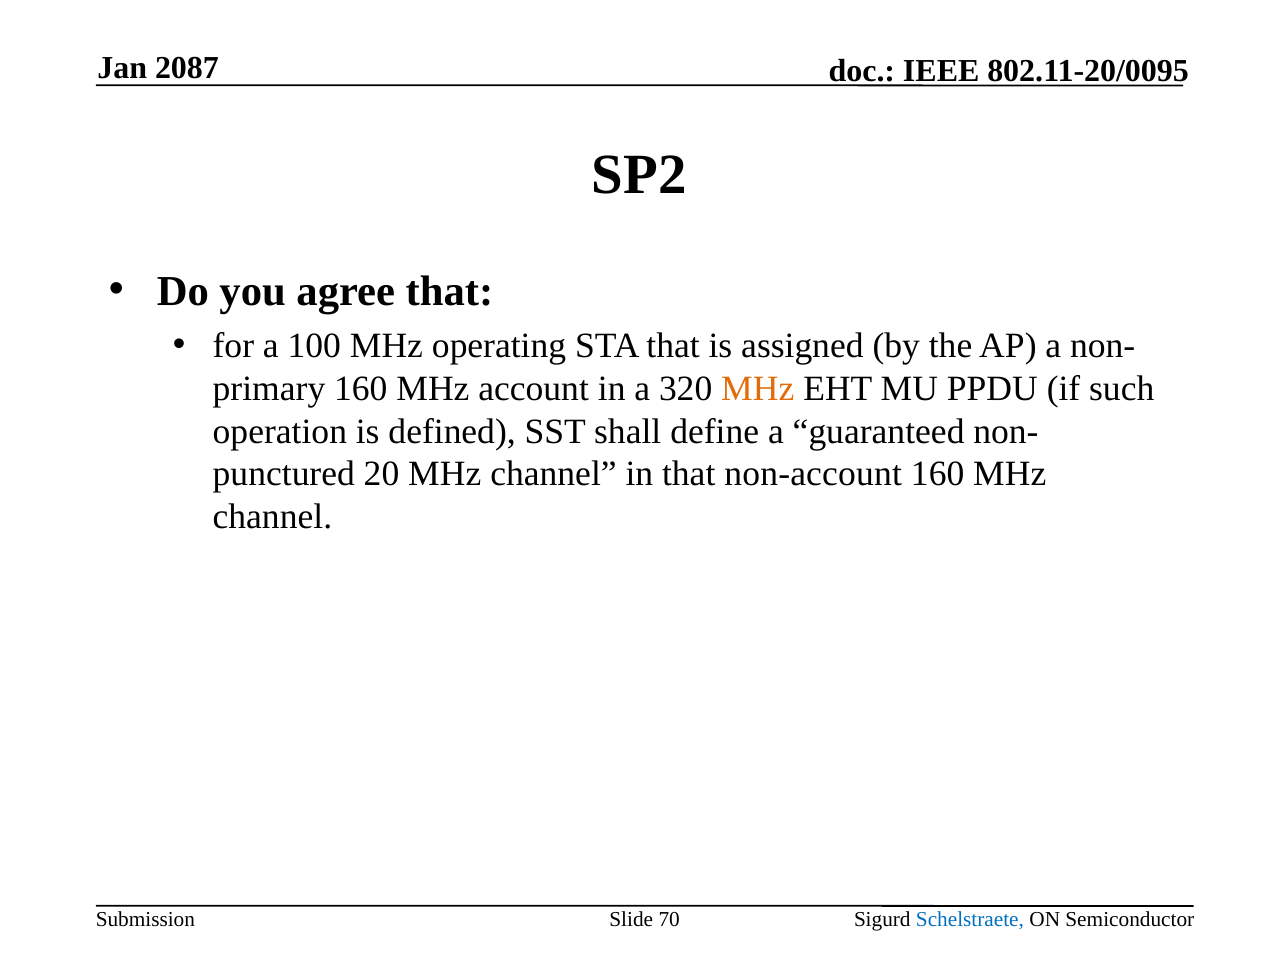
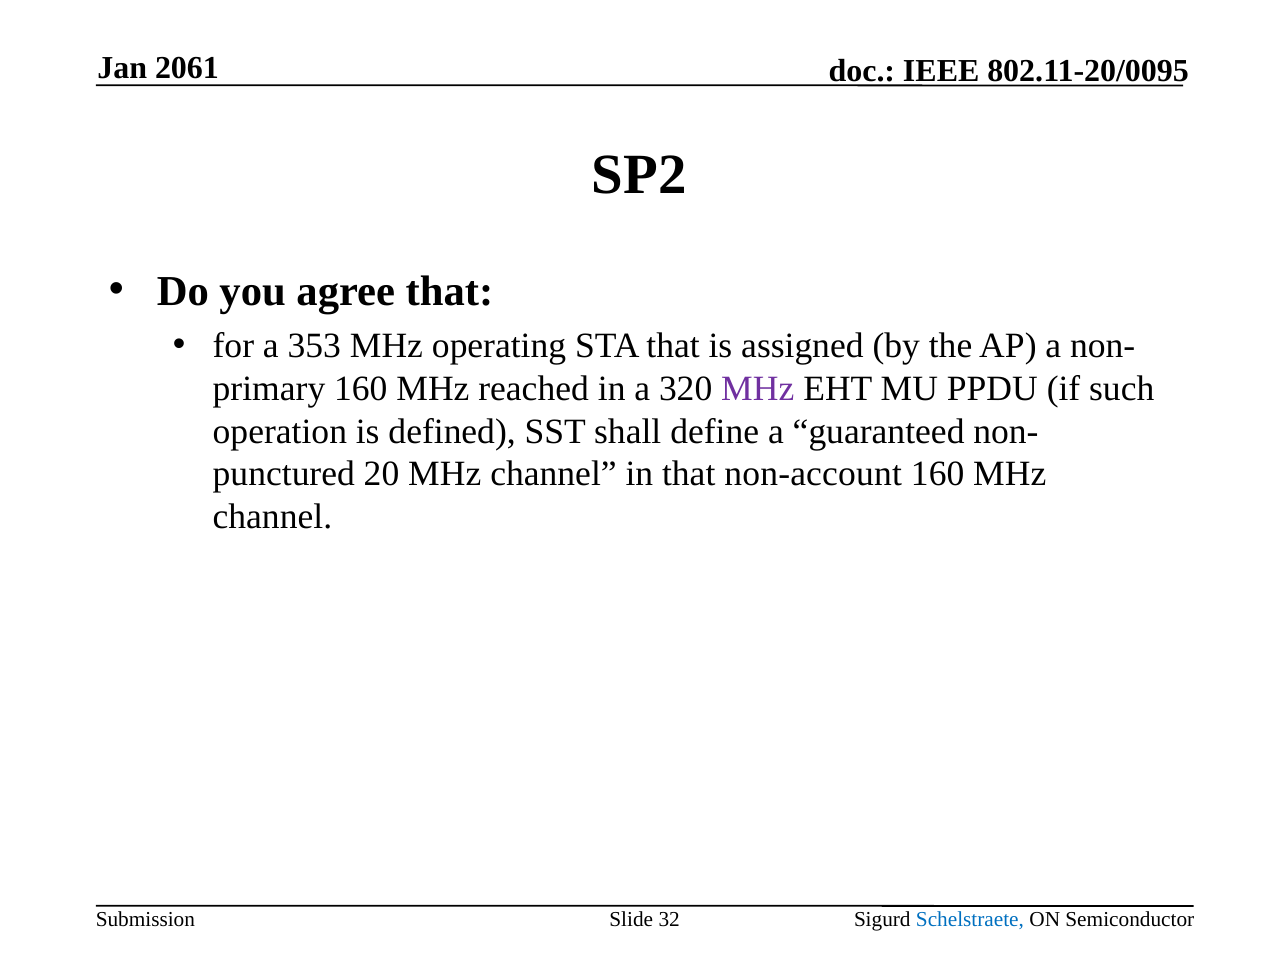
2087: 2087 -> 2061
100: 100 -> 353
account: account -> reached
MHz at (758, 389) colour: orange -> purple
70: 70 -> 32
